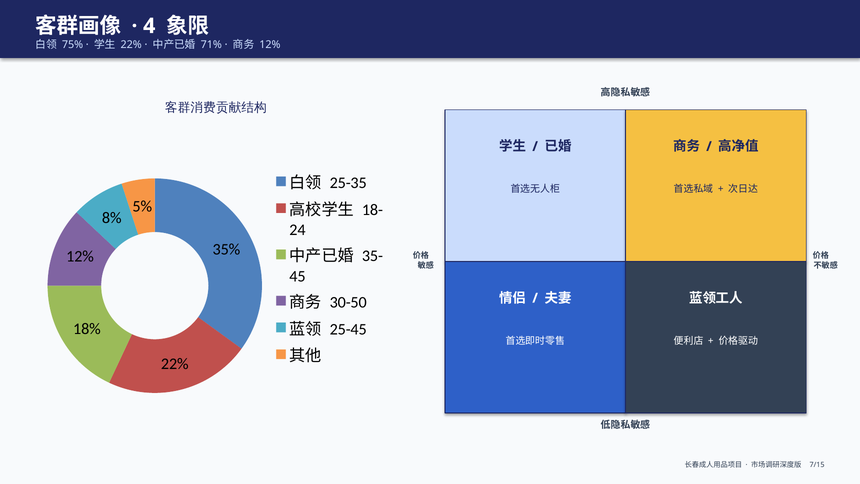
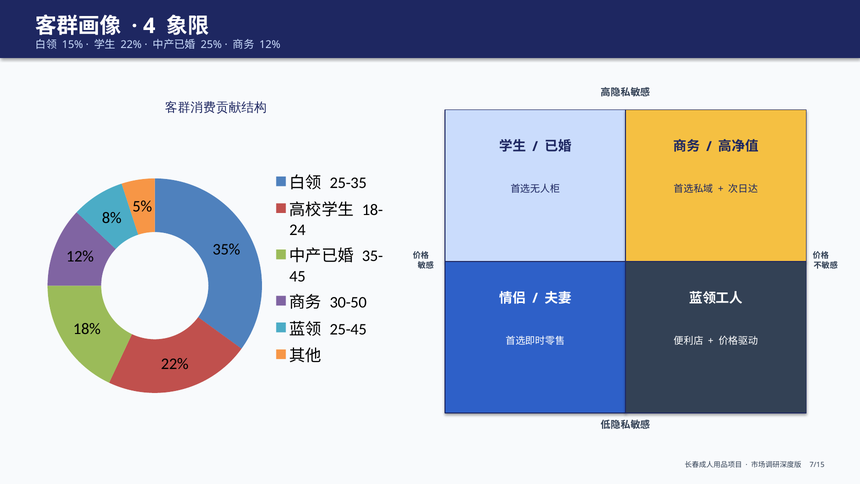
75%: 75% -> 15%
71%: 71% -> 25%
